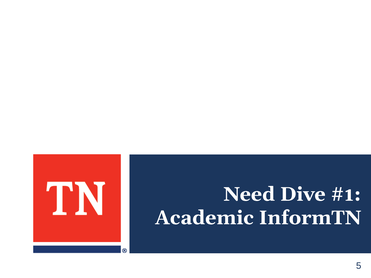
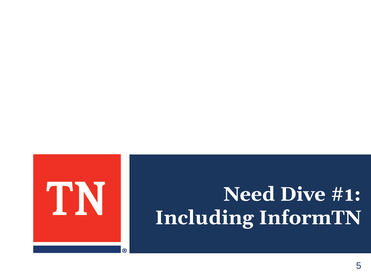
Academic: Academic -> Including
